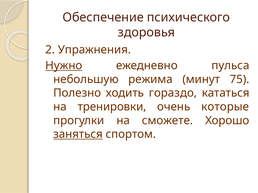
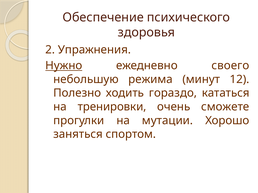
пульса: пульса -> своего
75: 75 -> 12
которые: которые -> сможете
сможете: сможете -> мутации
заняться underline: present -> none
